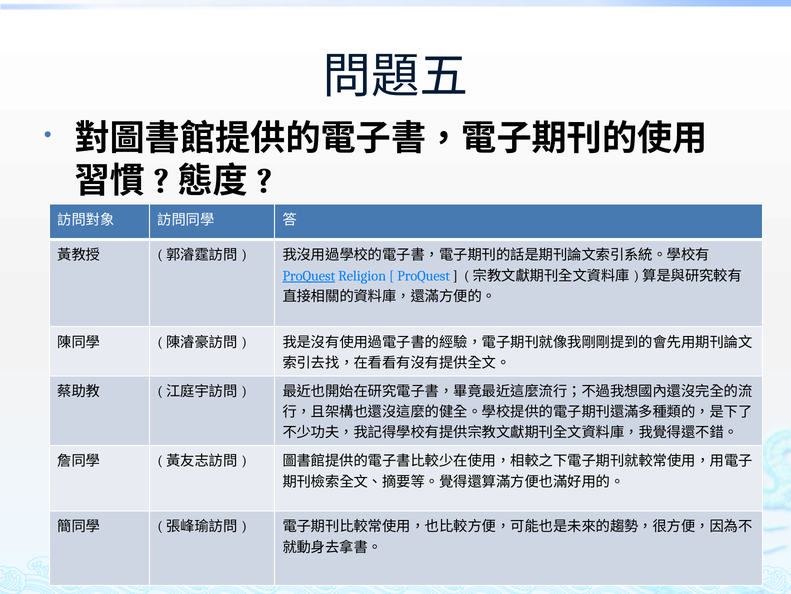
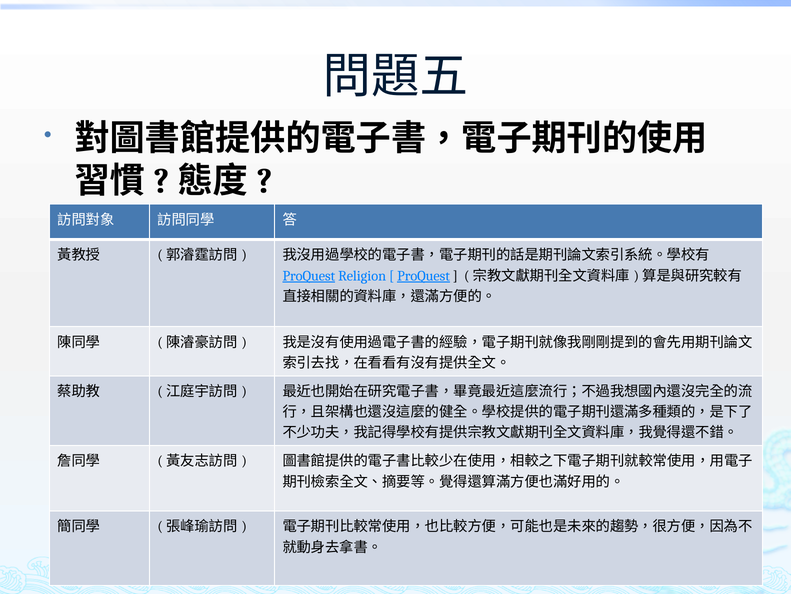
ProQuest at (424, 275) underline: none -> present
